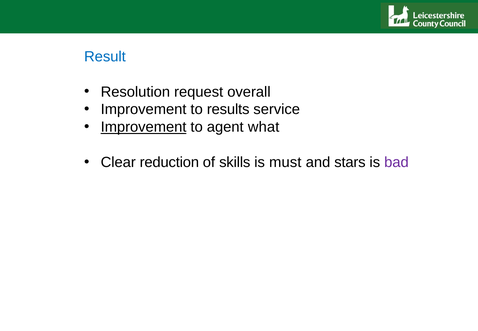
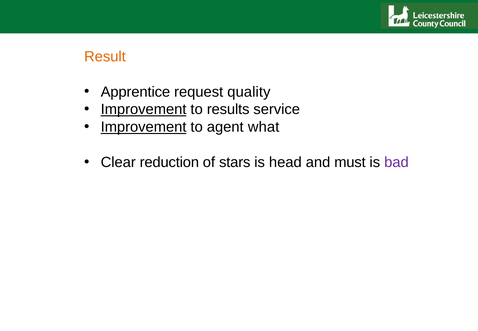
Result colour: blue -> orange
Resolution: Resolution -> Apprentice
overall: overall -> quality
Improvement at (144, 109) underline: none -> present
skills: skills -> stars
must: must -> head
stars: stars -> must
